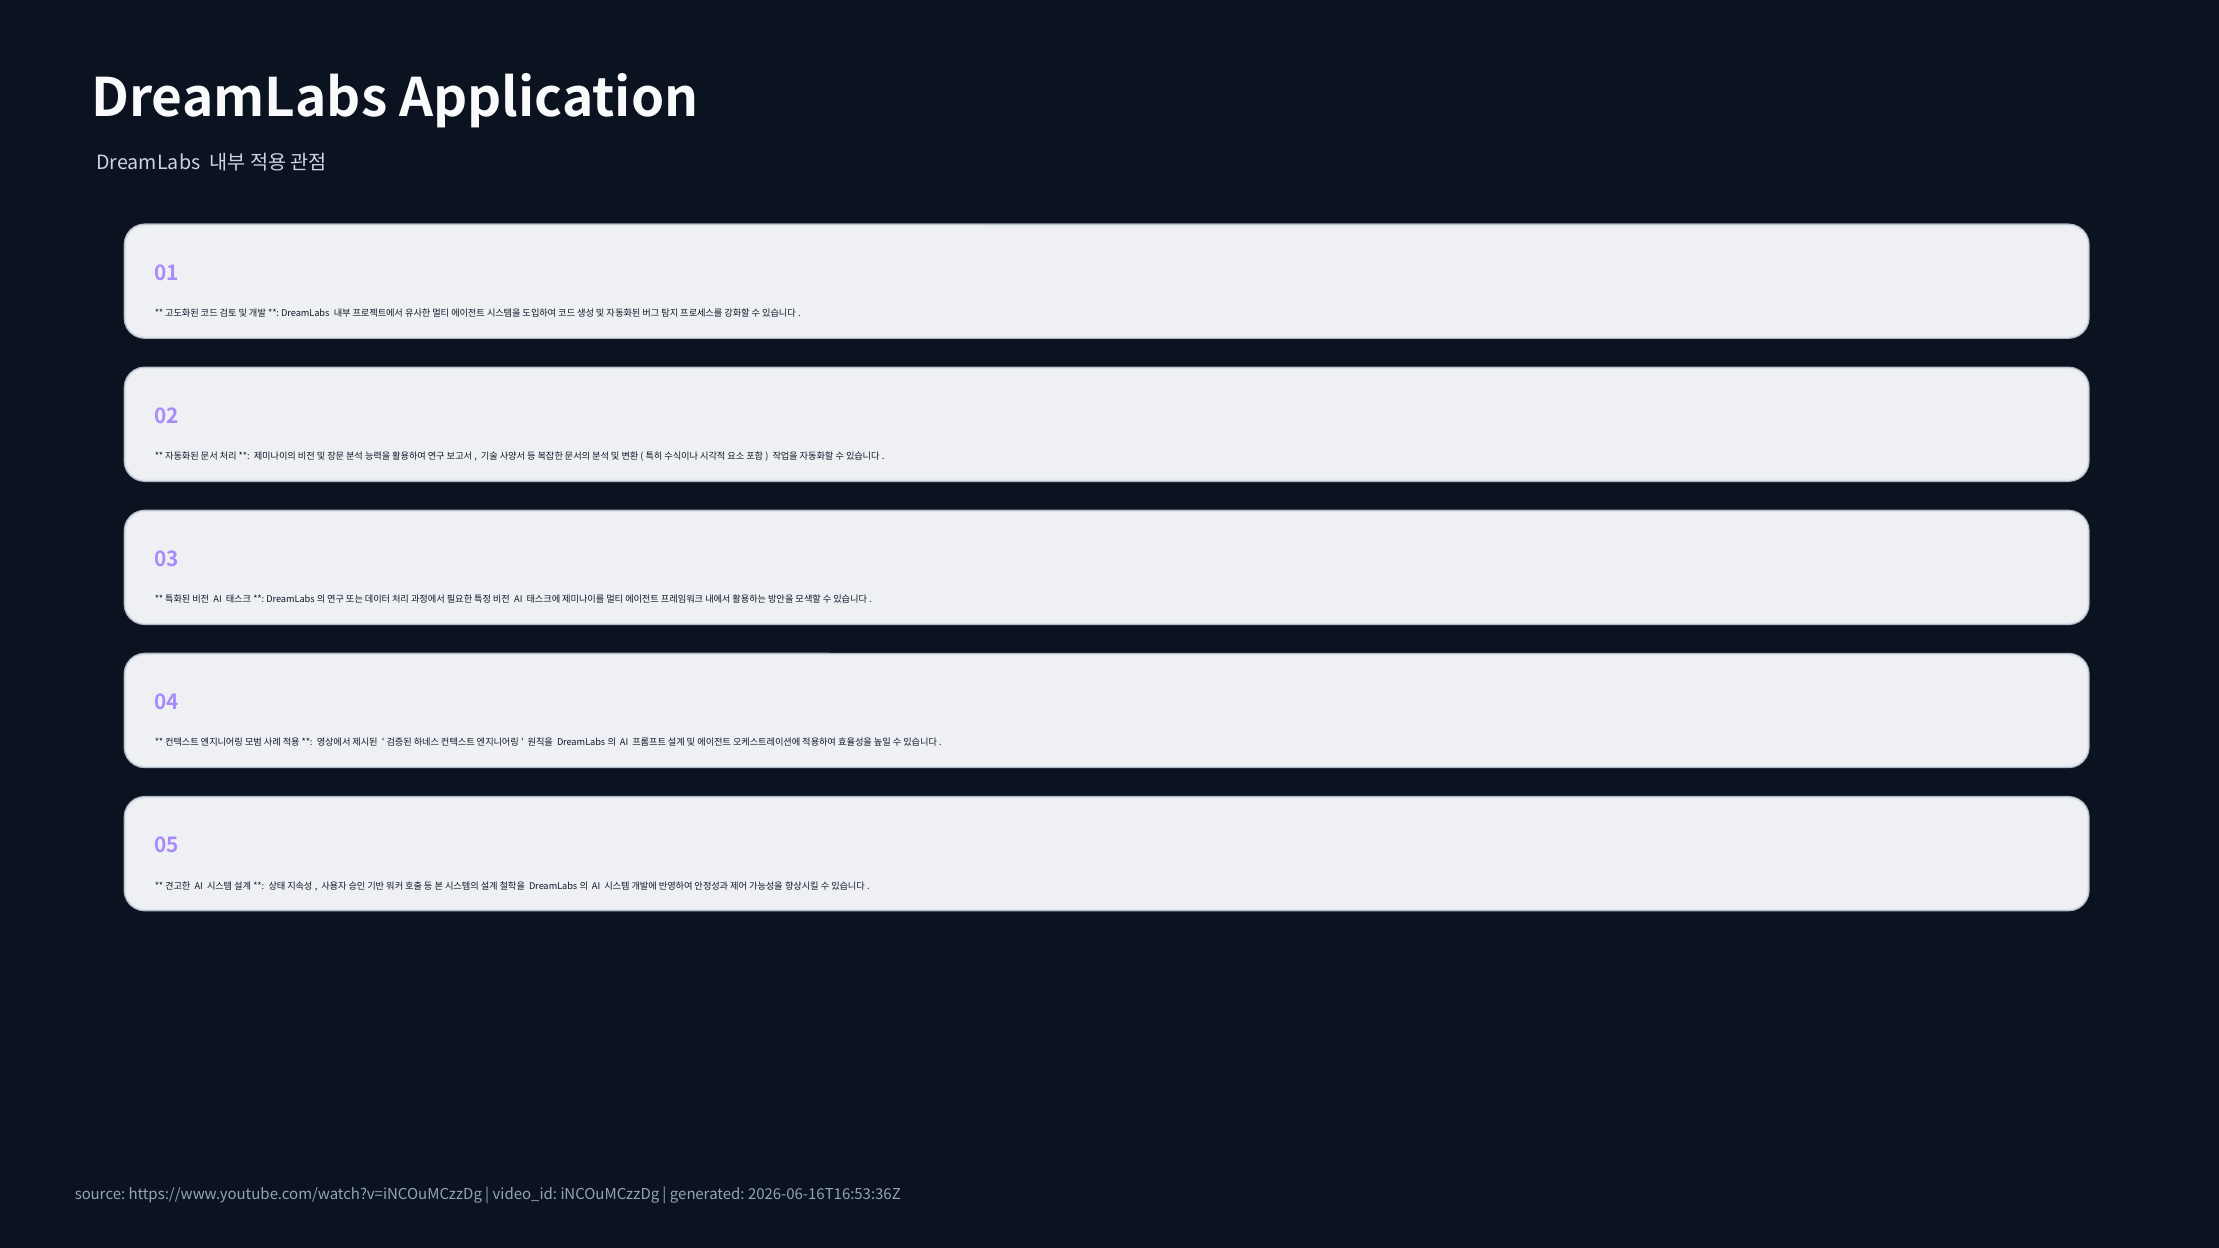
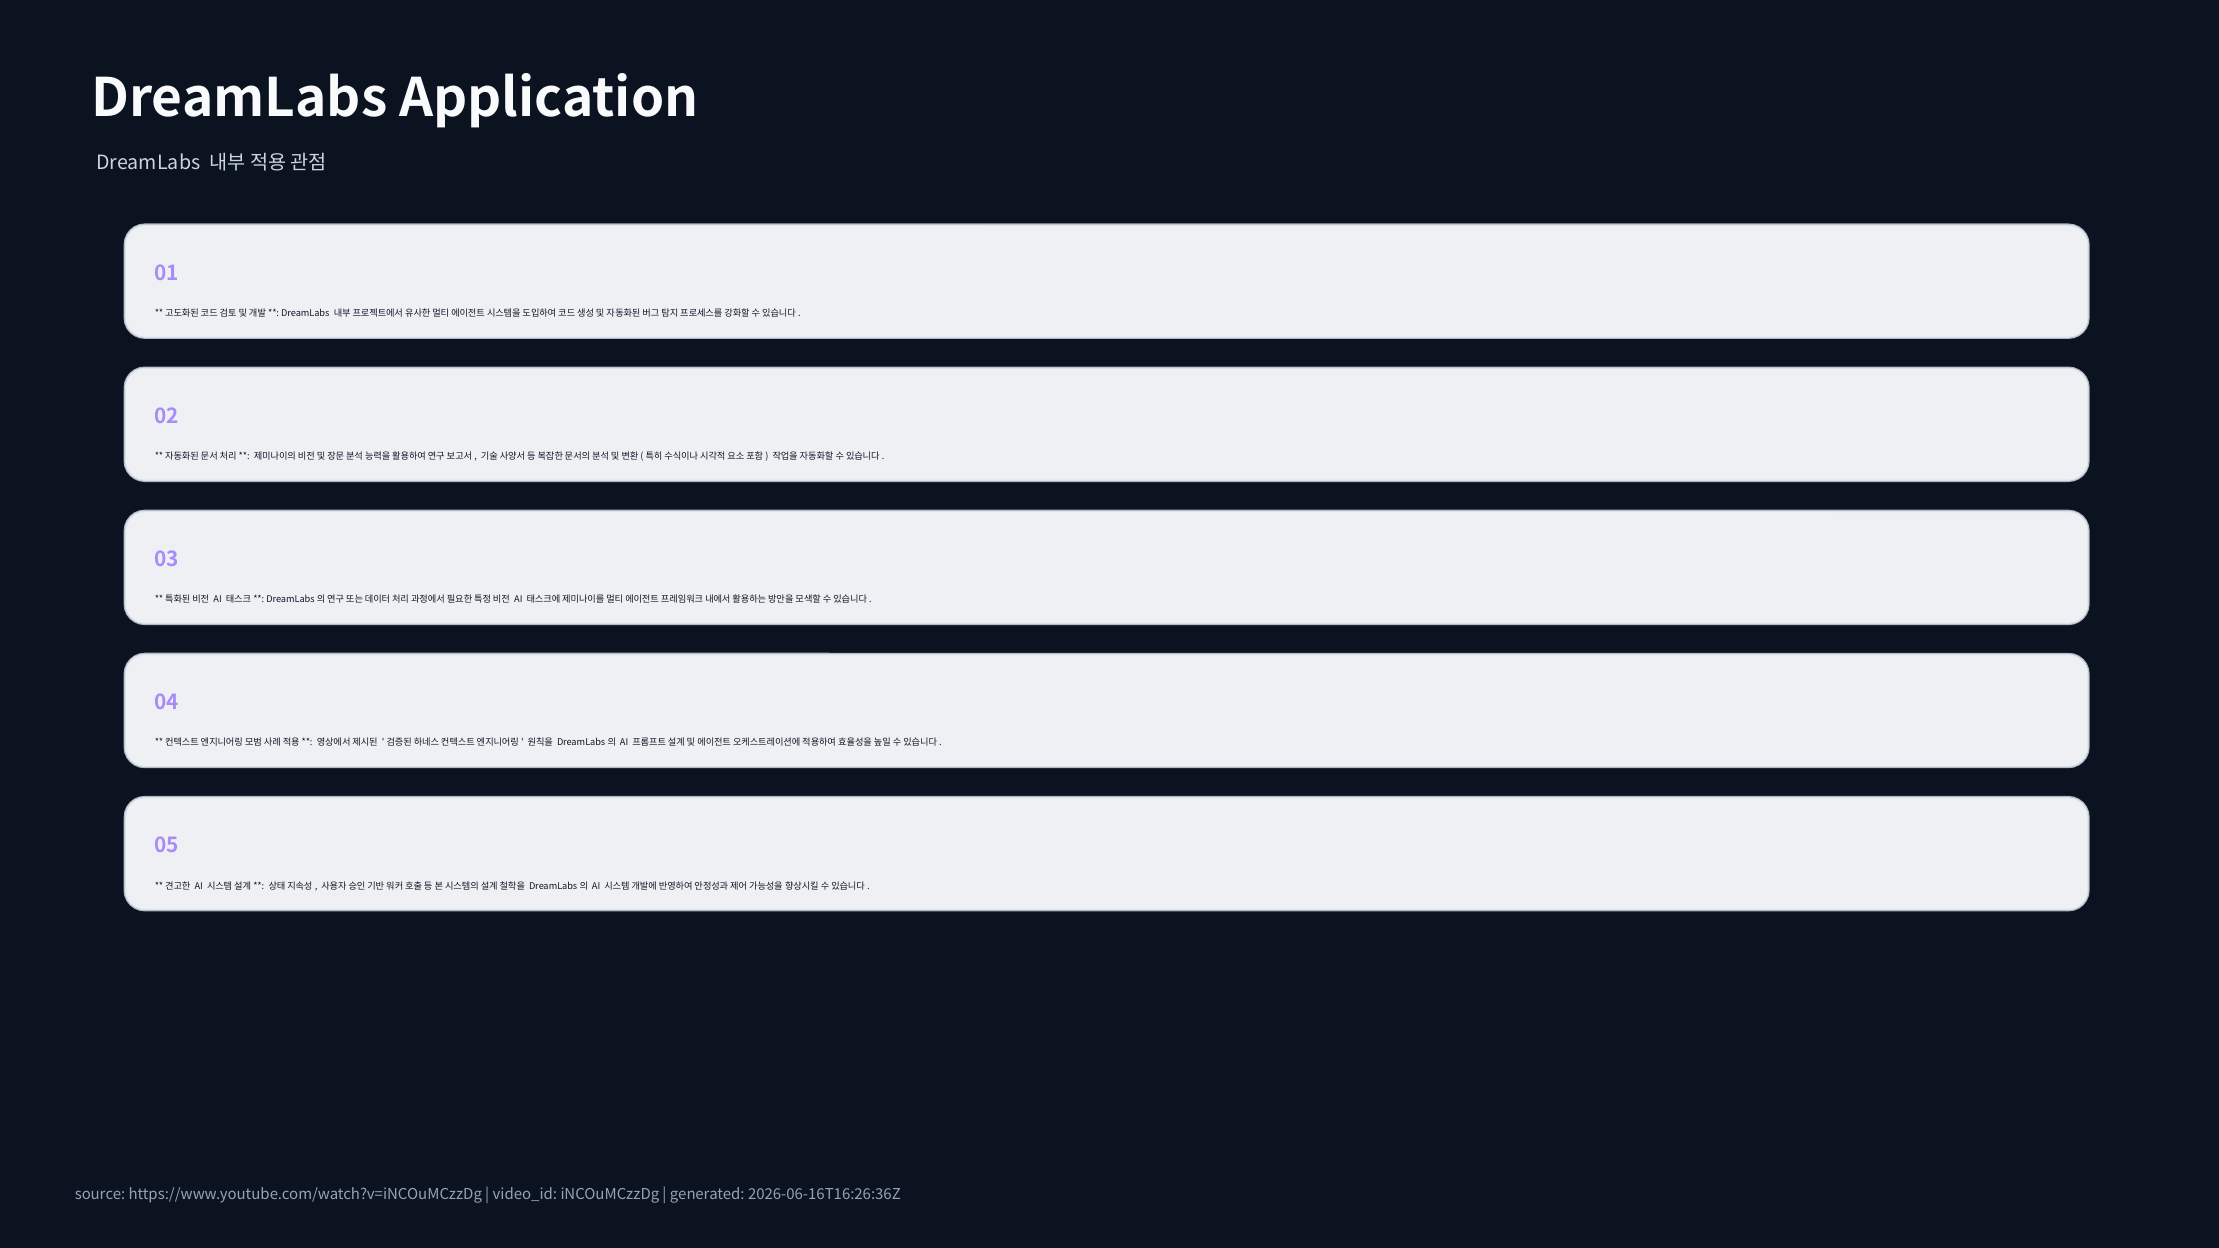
2026-06-16T16:53:36Z: 2026-06-16T16:53:36Z -> 2026-06-16T16:26:36Z
